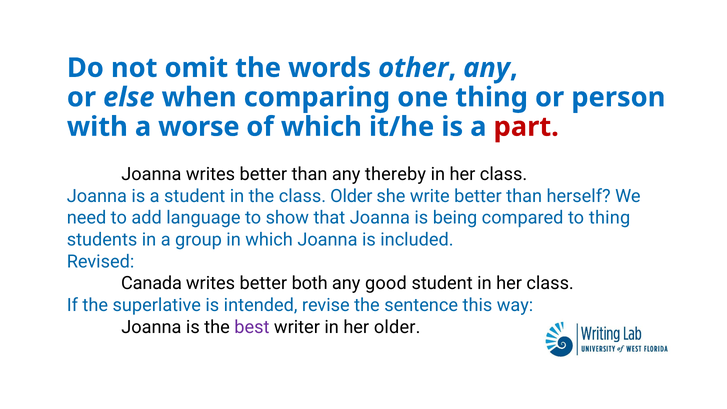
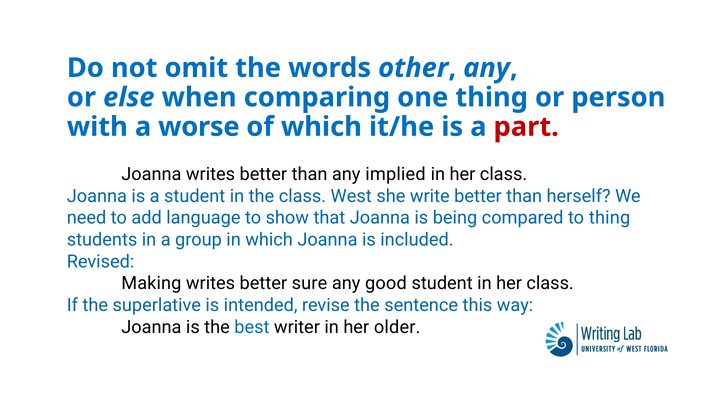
thereby: thereby -> implied
class Older: Older -> West
Canada: Canada -> Making
both: both -> sure
best colour: purple -> blue
